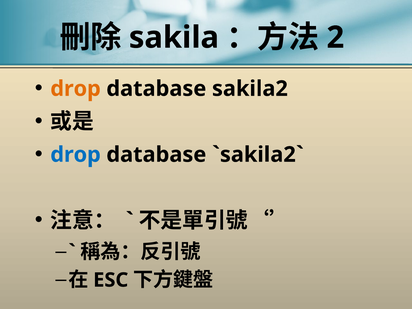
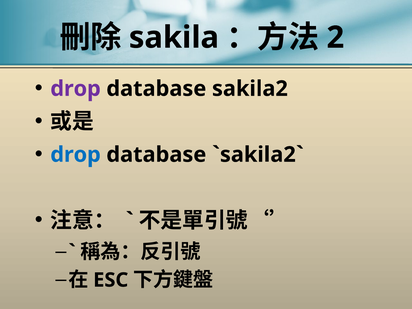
drop at (76, 89) colour: orange -> purple
